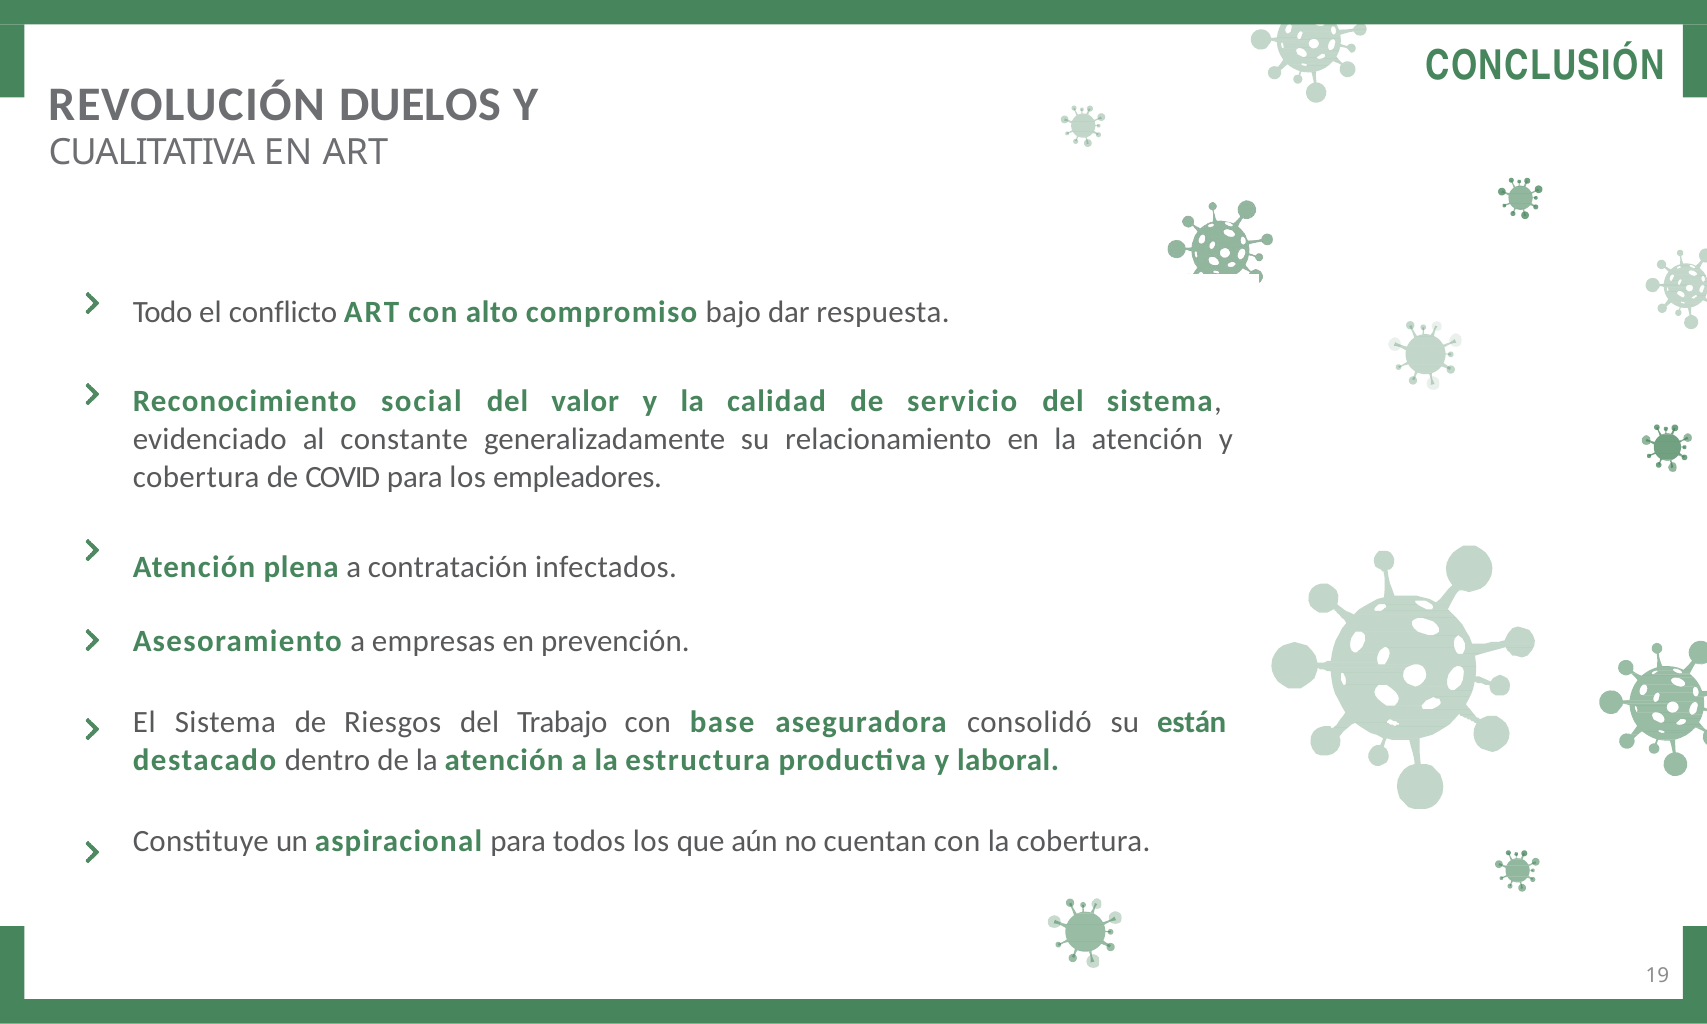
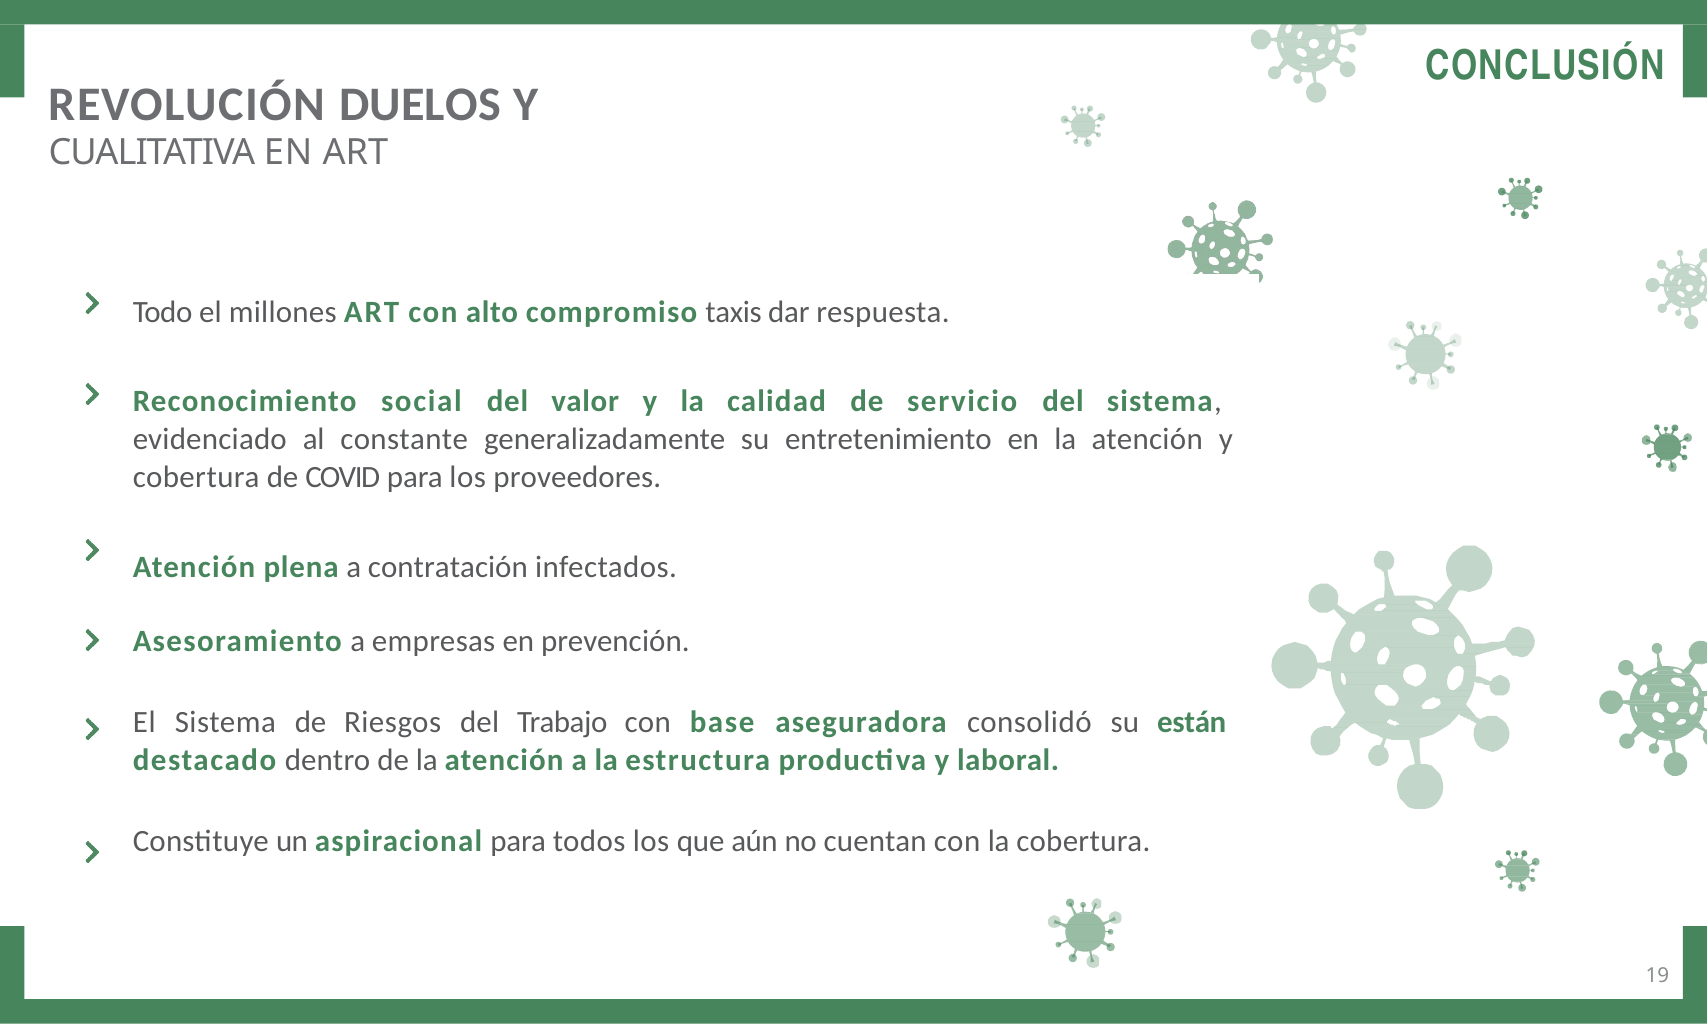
conflicto: conflicto -> millones
bajo: bajo -> taxis
relacionamiento: relacionamiento -> entretenimiento
empleadores: empleadores -> proveedores
